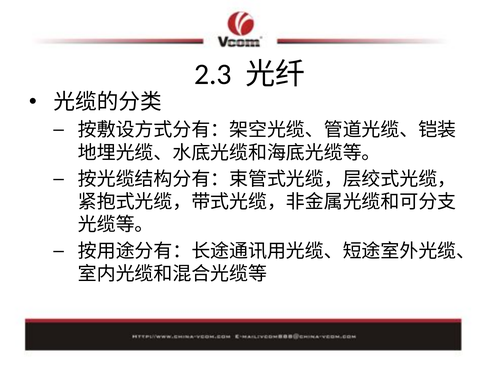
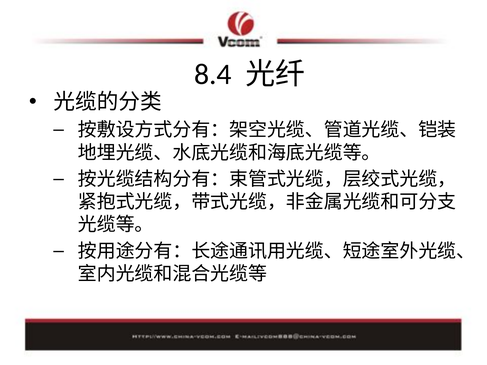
2.3: 2.3 -> 8.4
